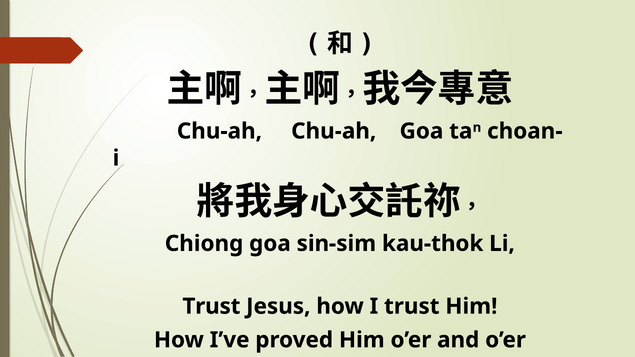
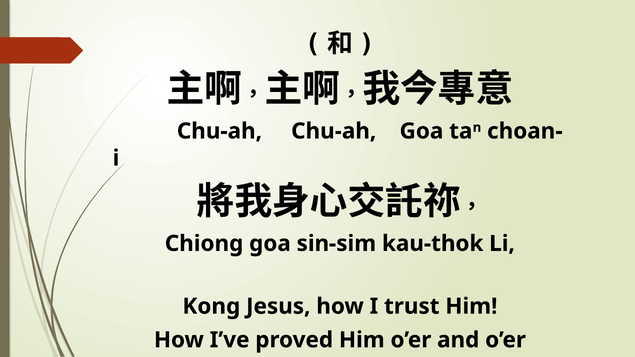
Trust at (211, 306): Trust -> Kong
